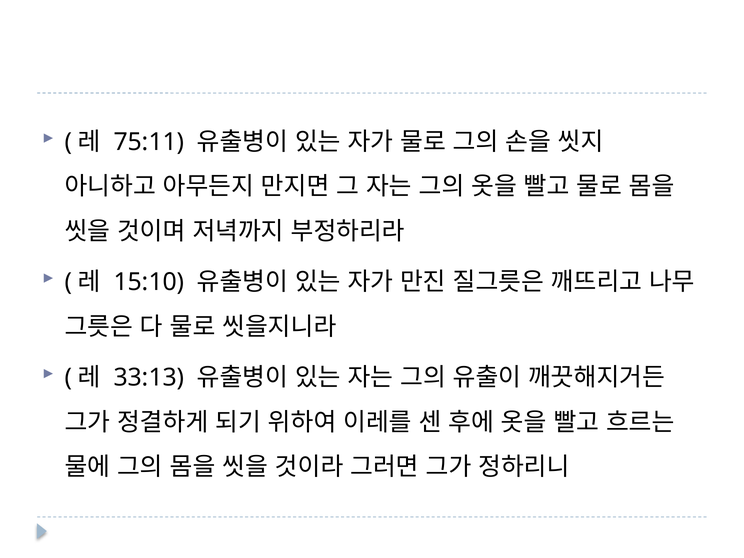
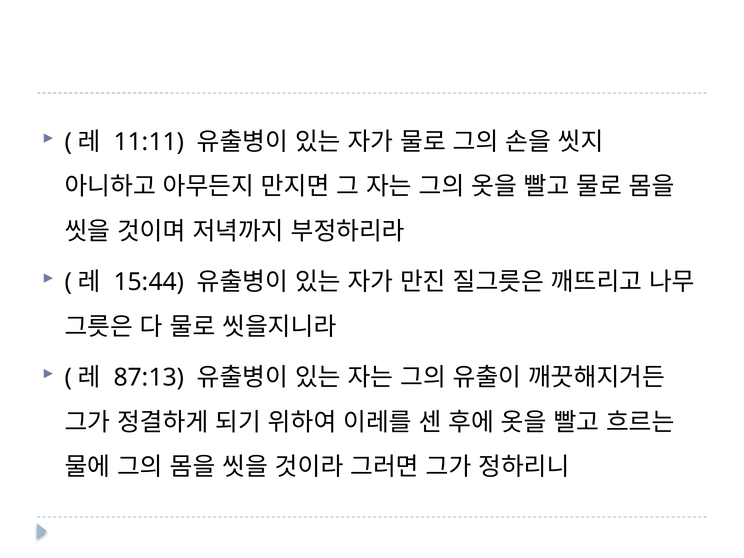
75:11: 75:11 -> 11:11
15:10: 15:10 -> 15:44
33:13: 33:13 -> 87:13
